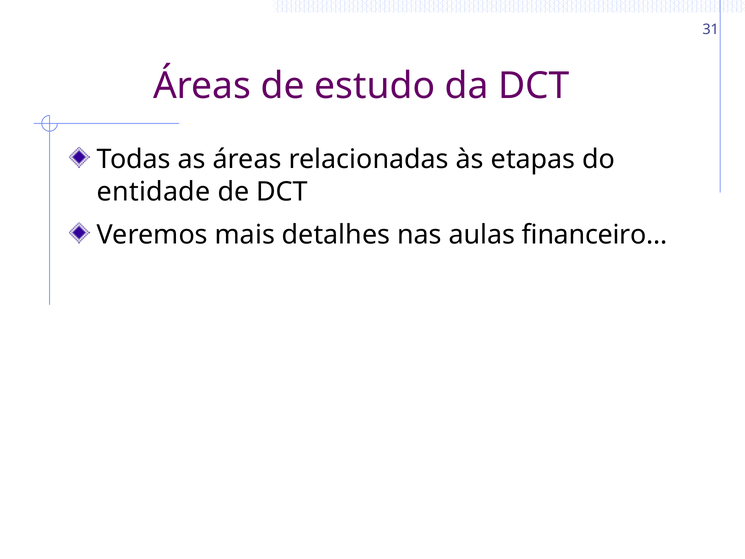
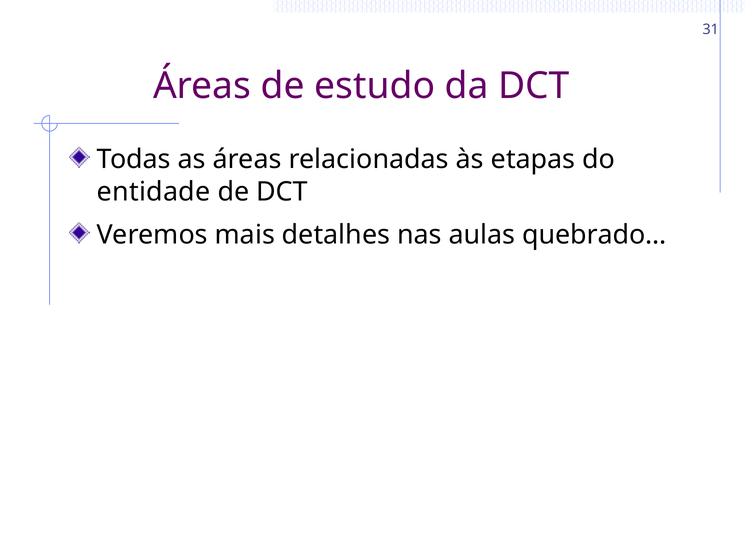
financeiro: financeiro -> quebrado
